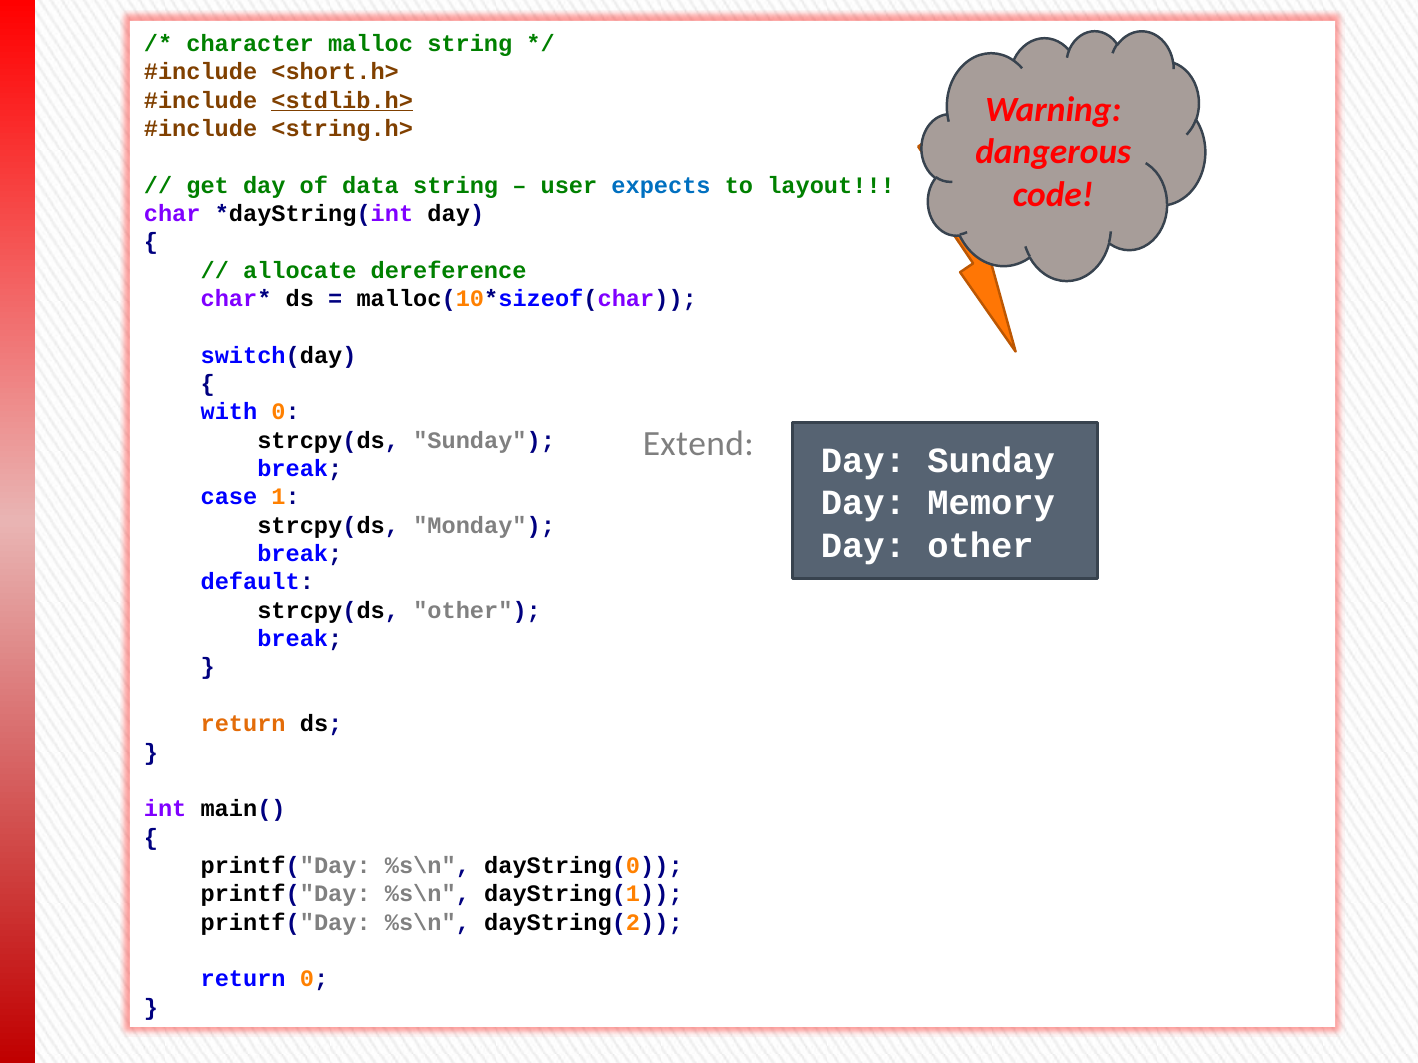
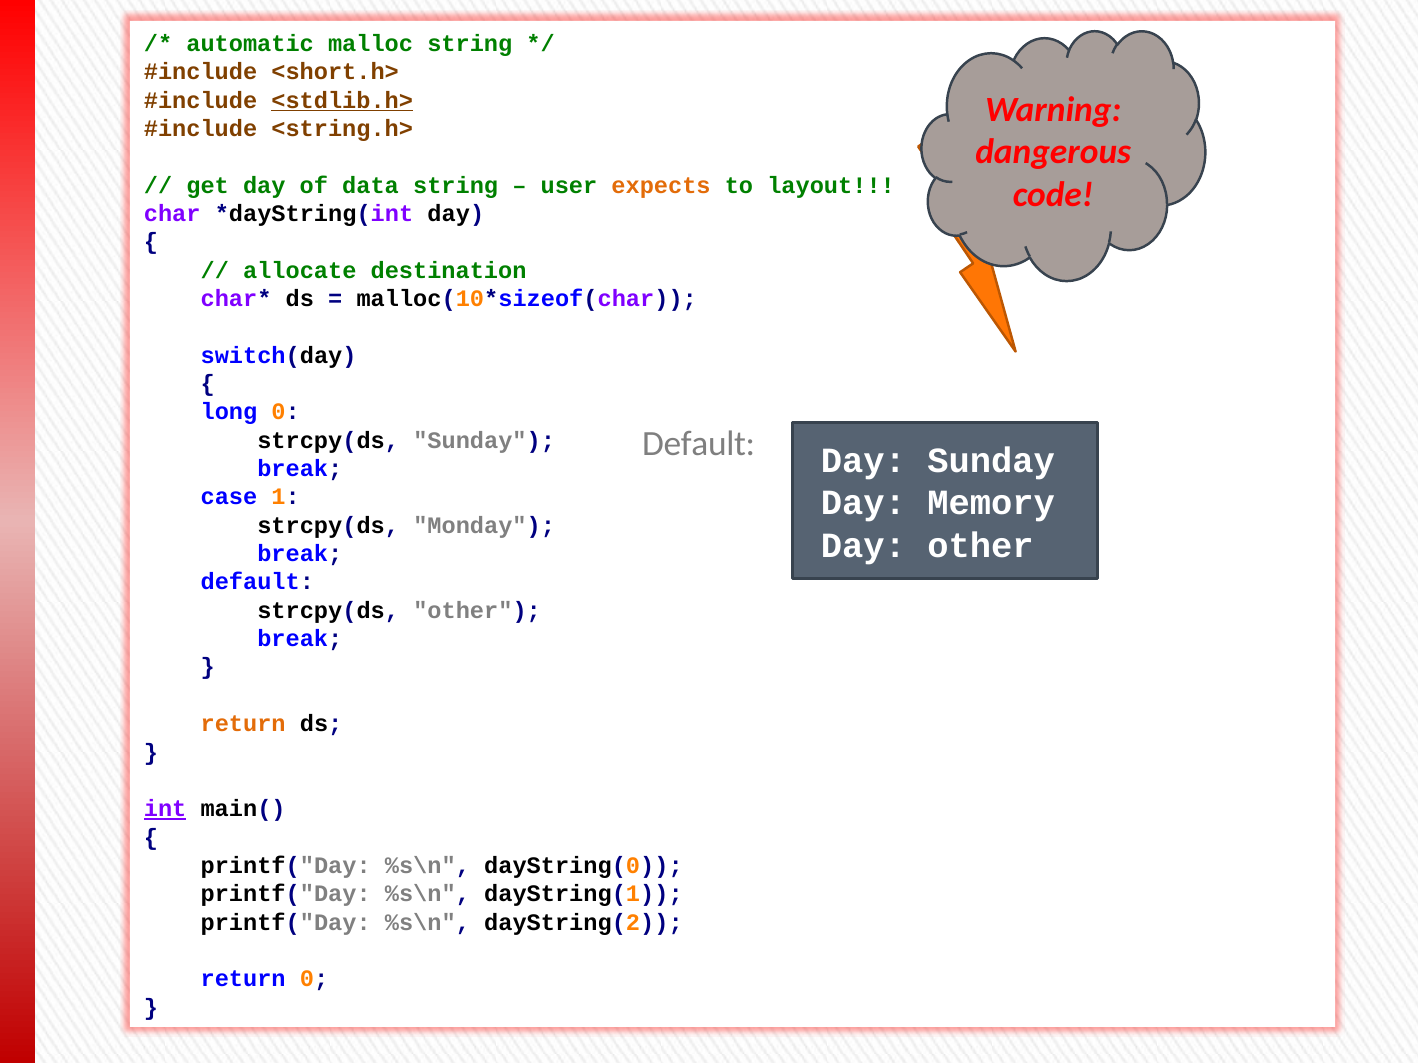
character: character -> automatic
expects colour: blue -> orange
dereference: dereference -> destination
with: with -> long
Extend at (698, 444): Extend -> Default
int underline: none -> present
